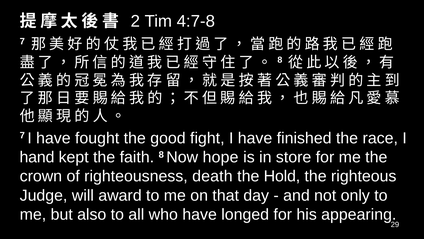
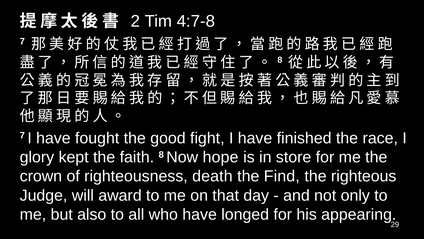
hand: hand -> glory
Hold: Hold -> Find
